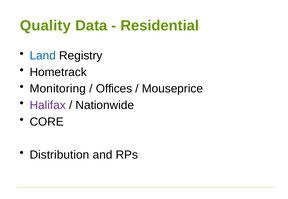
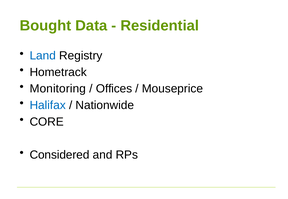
Quality: Quality -> Bought
Halifax colour: purple -> blue
Distribution: Distribution -> Considered
